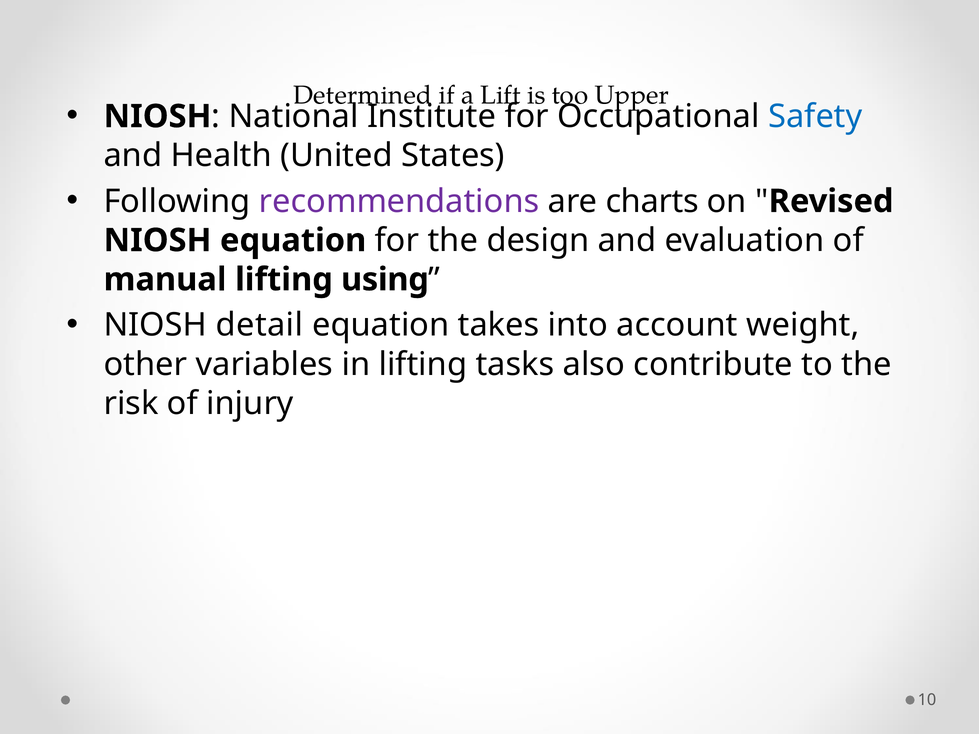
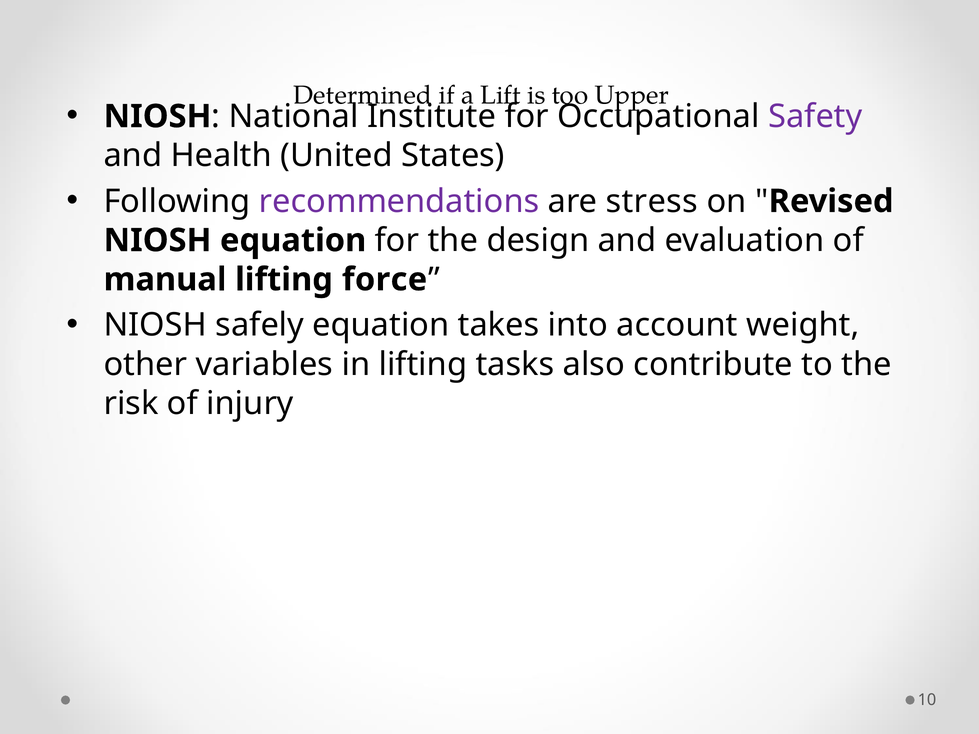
Safety colour: blue -> purple
charts: charts -> stress
using: using -> force
detail: detail -> safely
